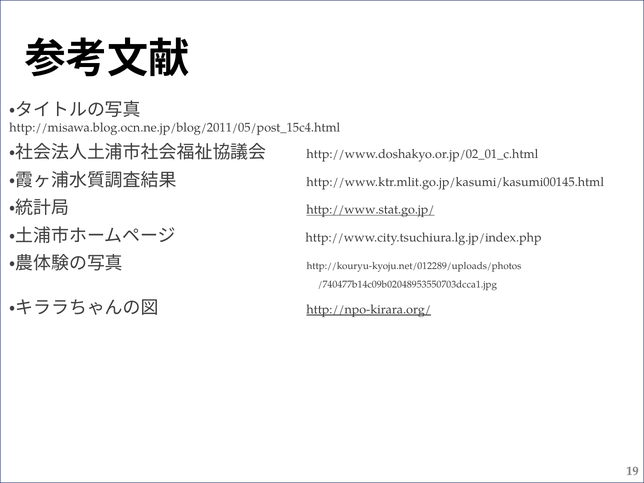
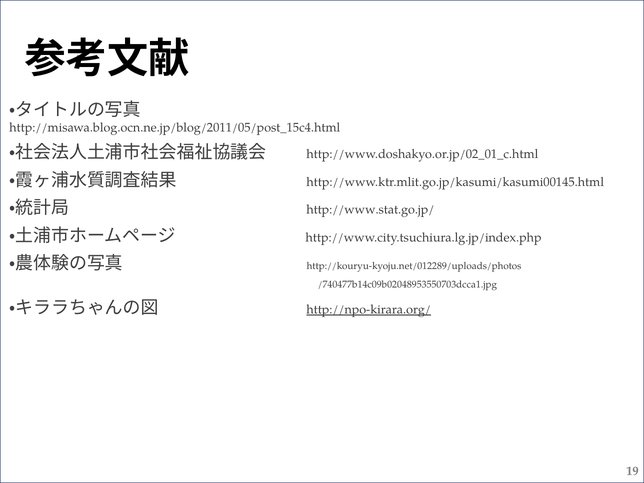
http://www.stat.go.jp/ underline: present -> none
